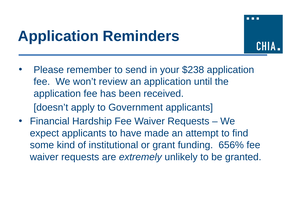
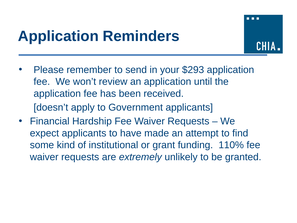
$238: $238 -> $293
656%: 656% -> 110%
